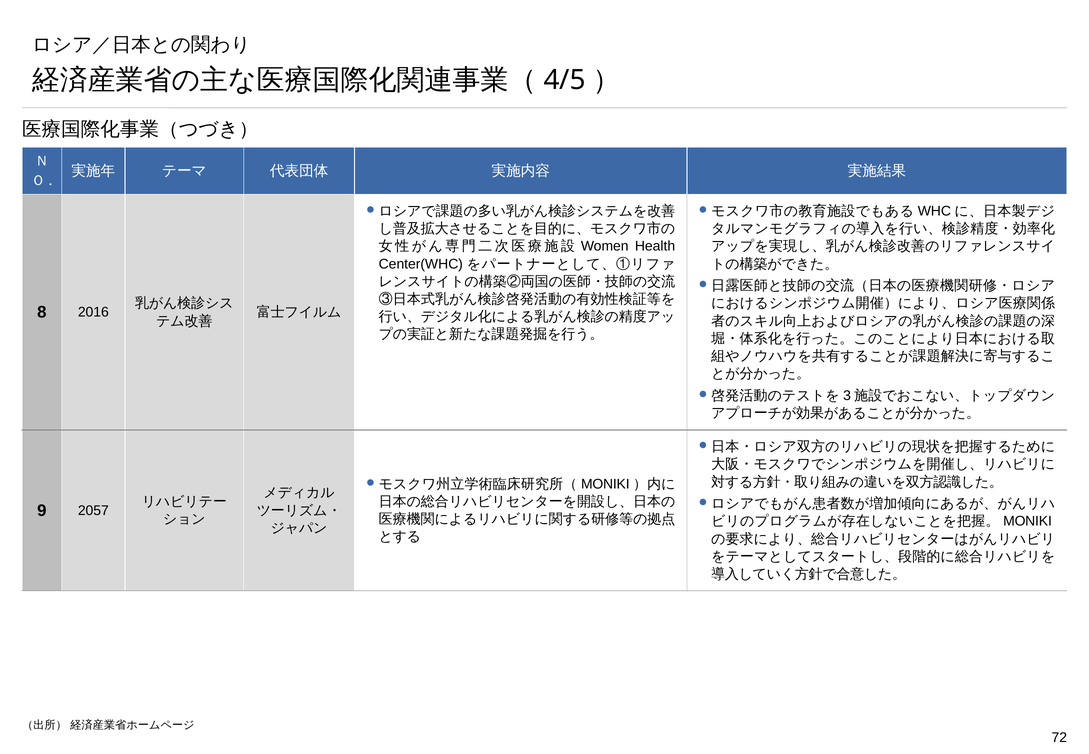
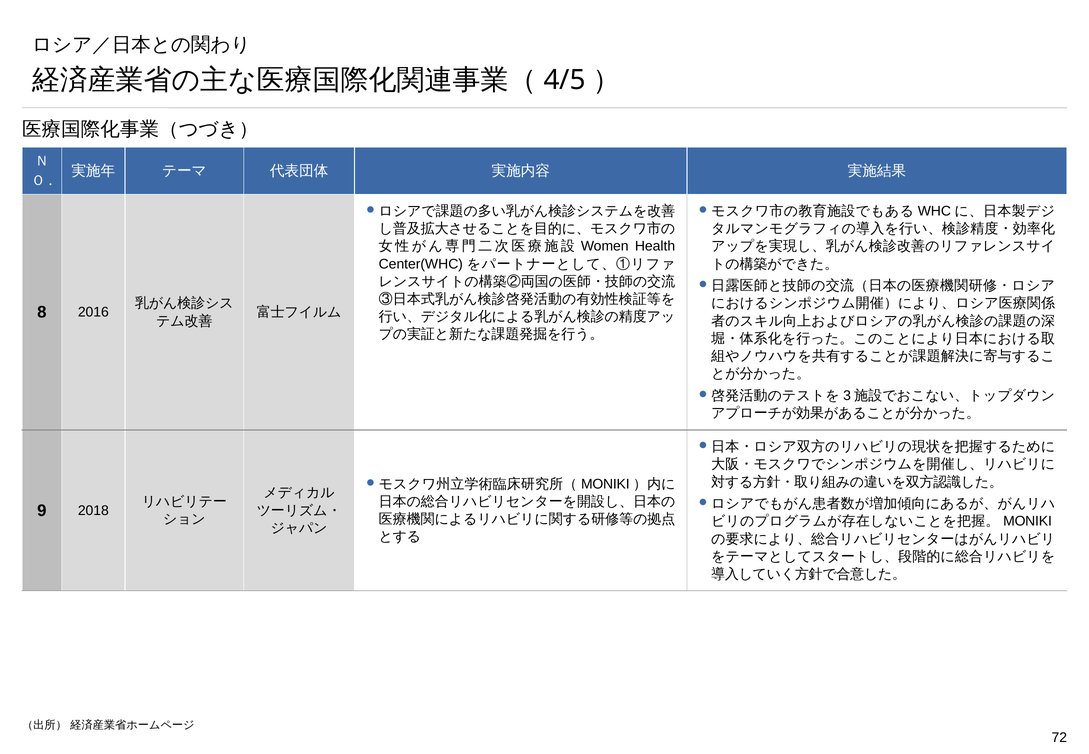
2057: 2057 -> 2018
